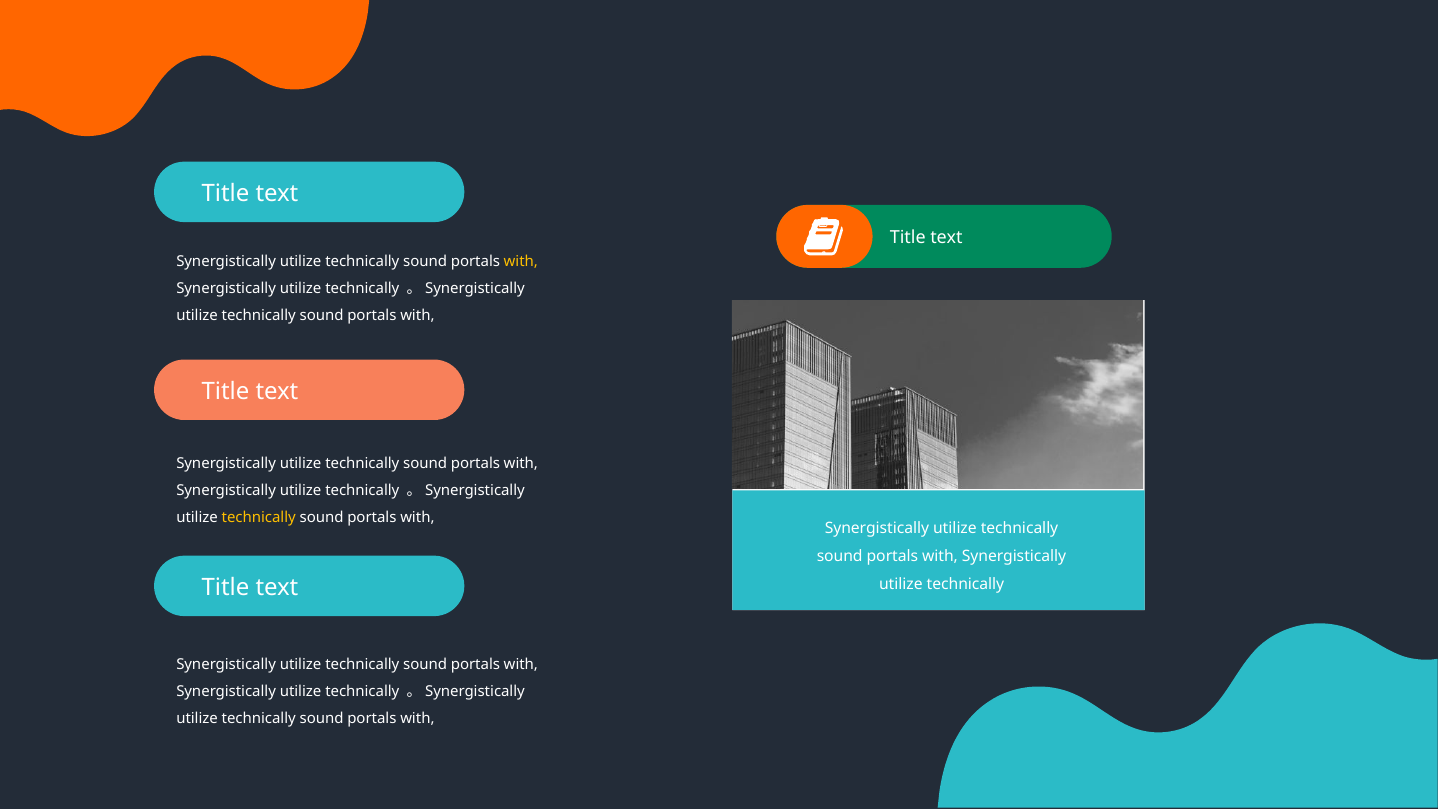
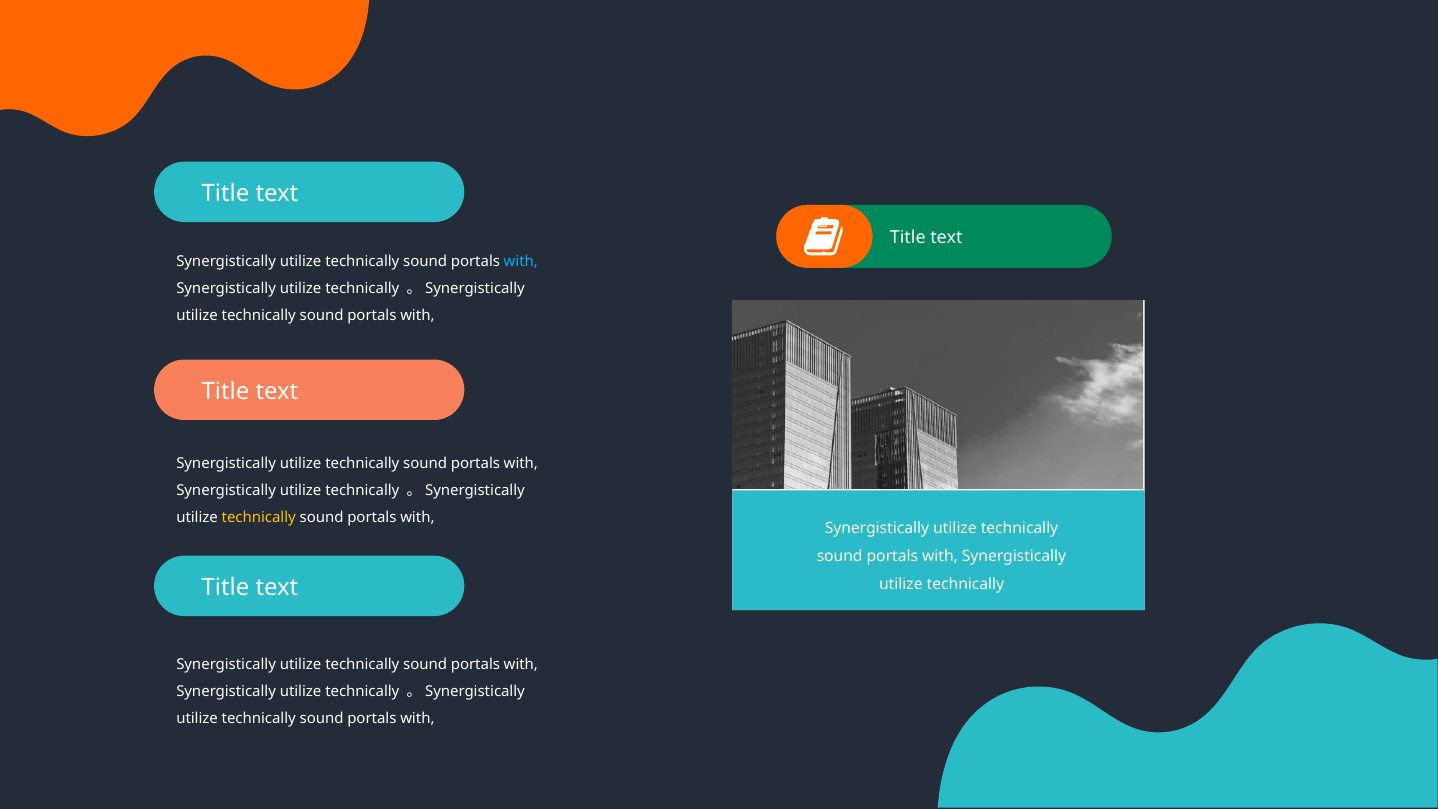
with at (521, 262) colour: yellow -> light blue
